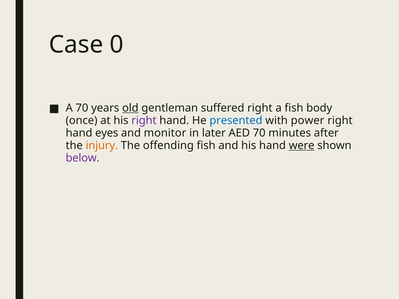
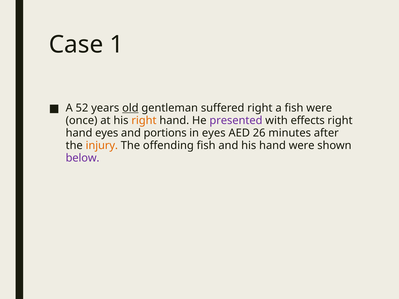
0: 0 -> 1
A 70: 70 -> 52
fish body: body -> were
right at (144, 121) colour: purple -> orange
presented colour: blue -> purple
power: power -> effects
monitor: monitor -> portions
in later: later -> eyes
AED 70: 70 -> 26
were at (302, 146) underline: present -> none
